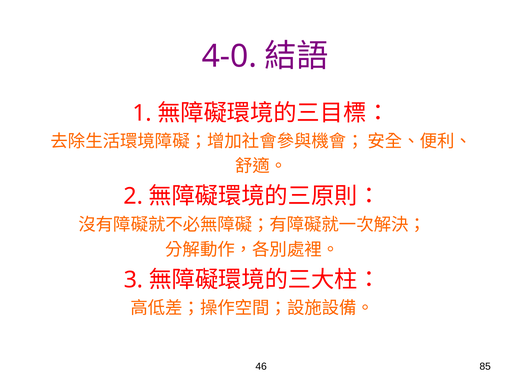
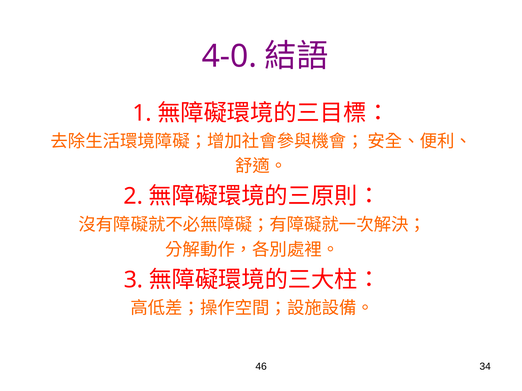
85: 85 -> 34
